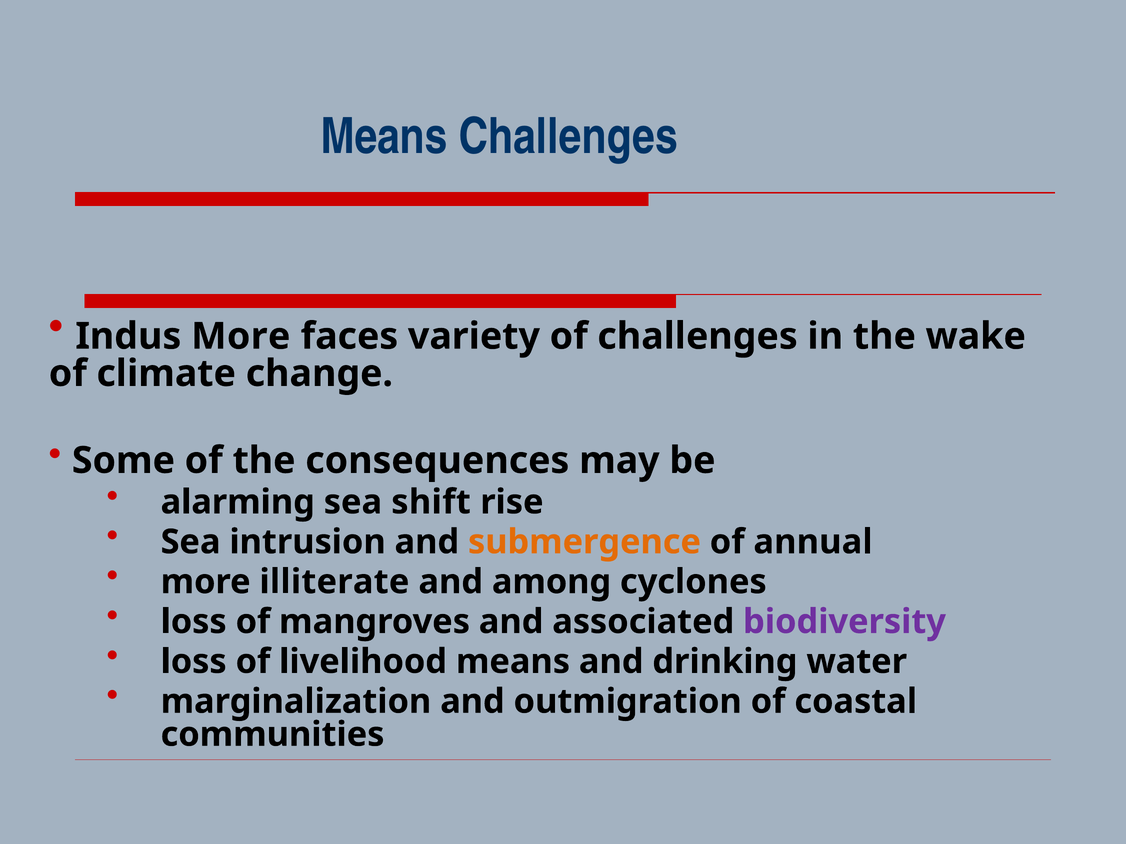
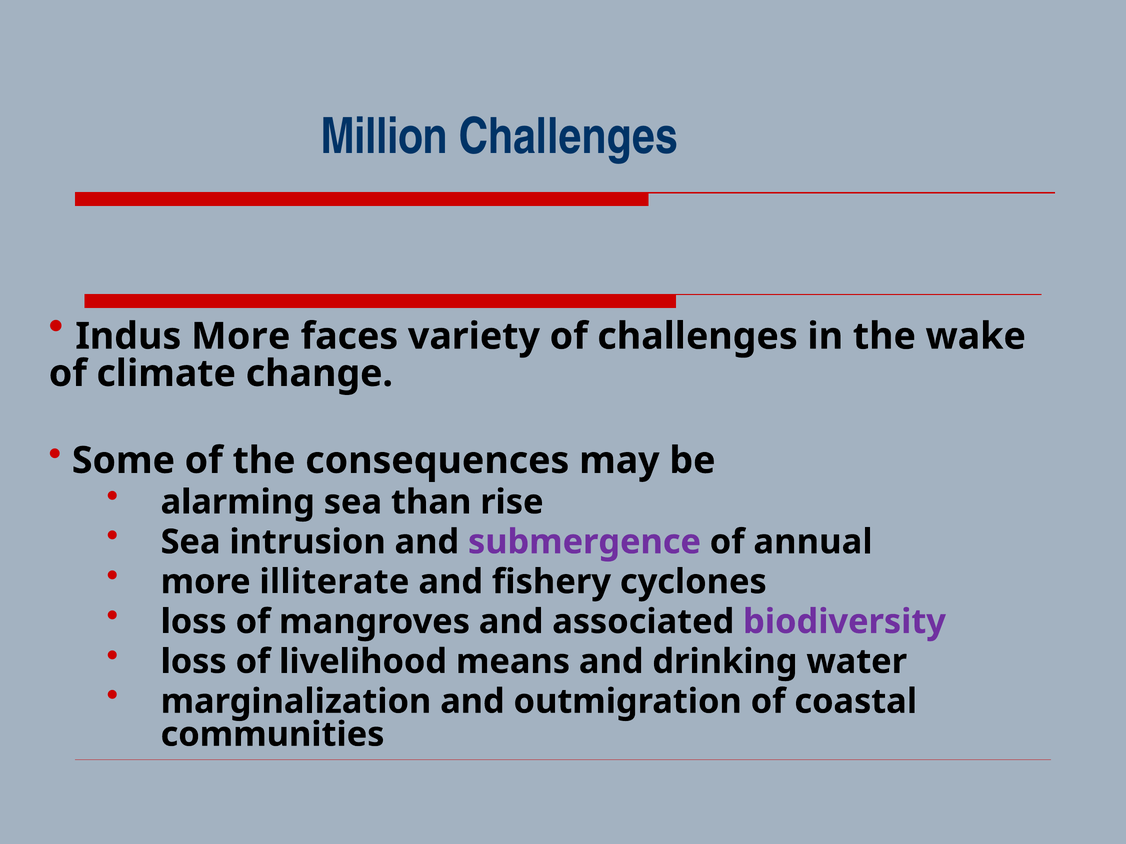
Means at (384, 137): Means -> Million
shift: shift -> than
submergence colour: orange -> purple
among: among -> fishery
